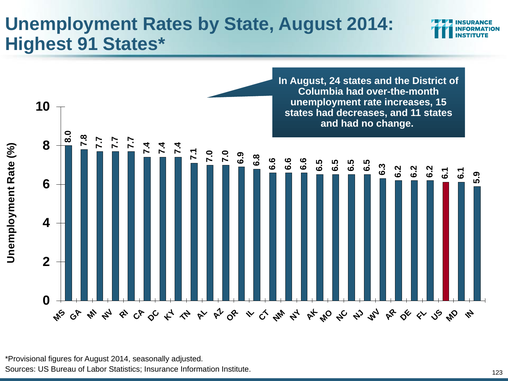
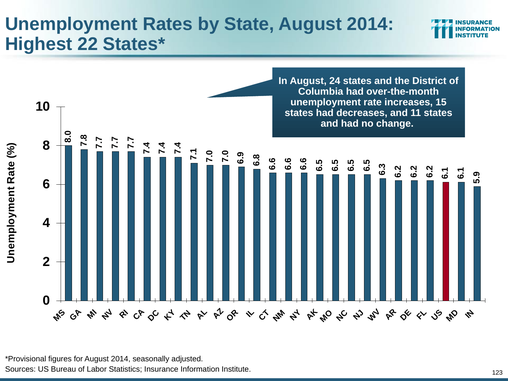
91: 91 -> 22
